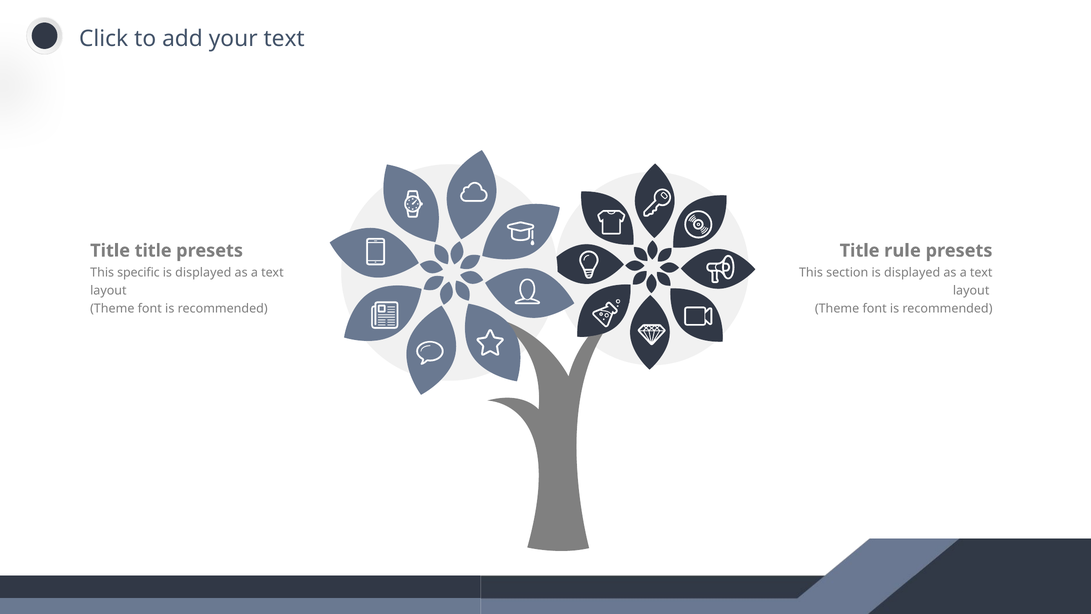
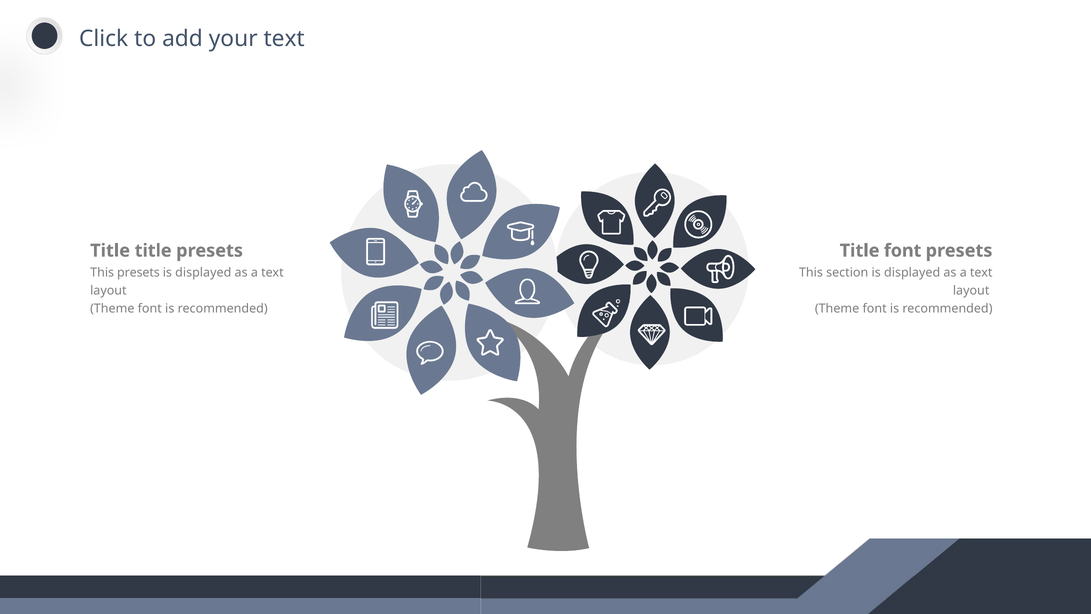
Title rule: rule -> font
This specific: specific -> presets
